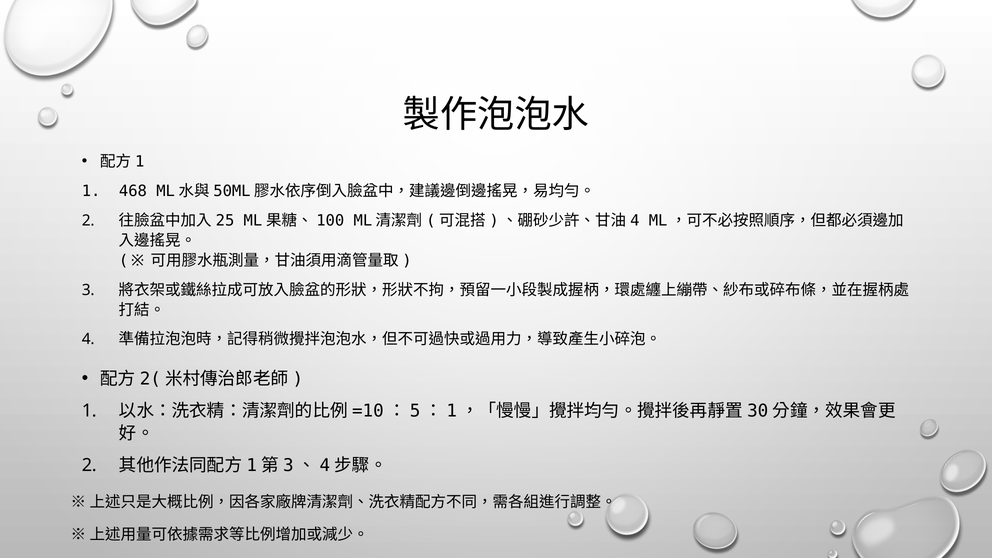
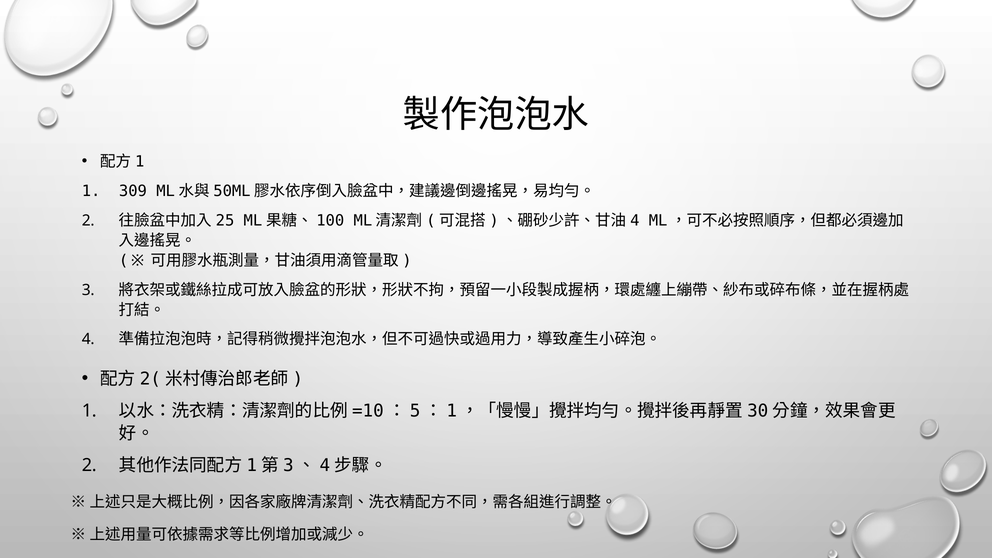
468: 468 -> 309
